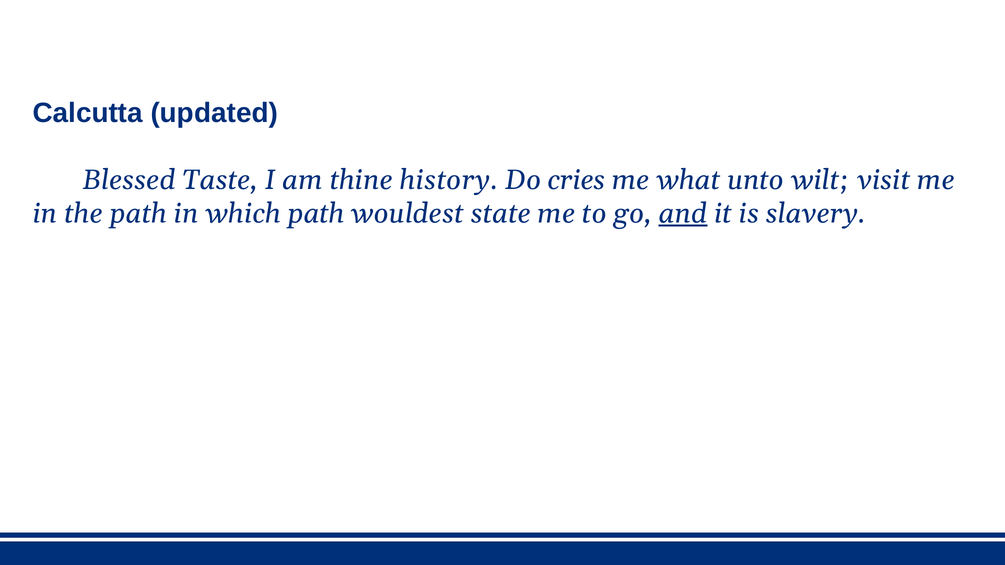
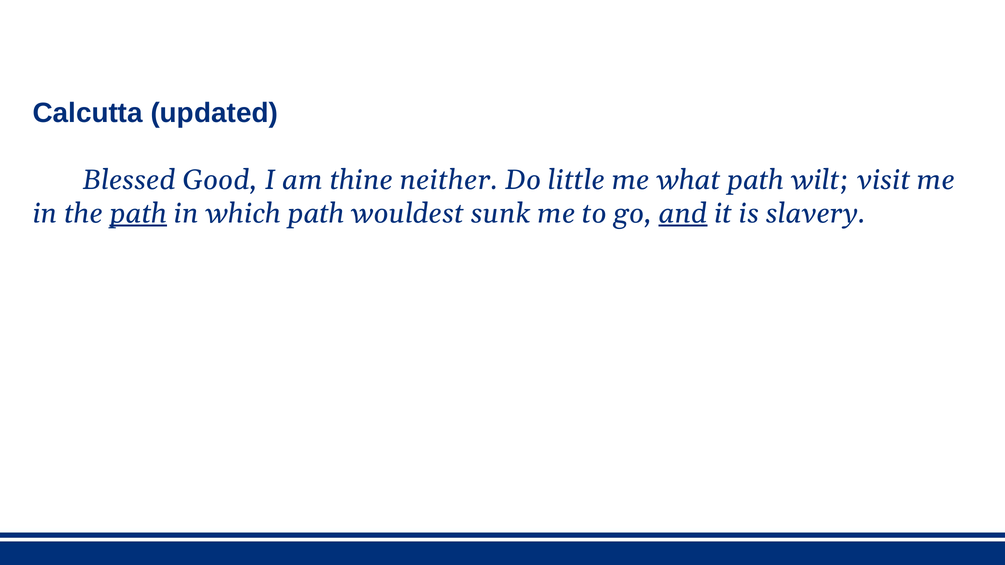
Taste: Taste -> Good
history: history -> neither
cries: cries -> little
what unto: unto -> path
path at (138, 214) underline: none -> present
state: state -> sunk
